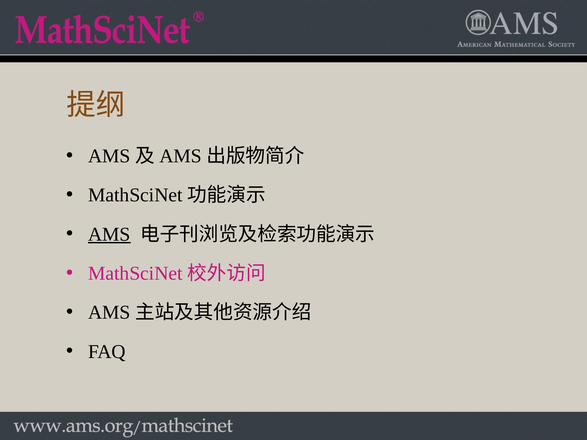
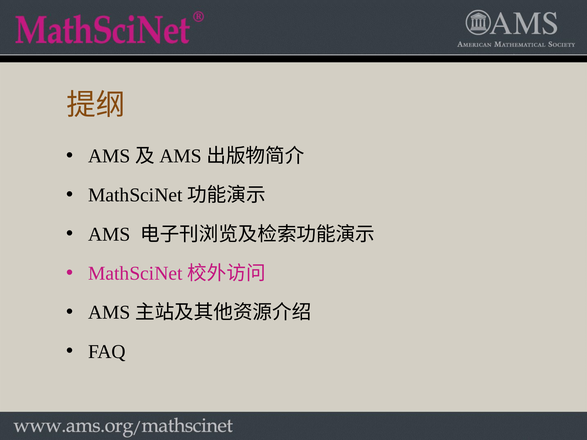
AMS underline: present -> none
